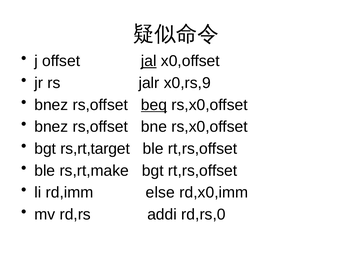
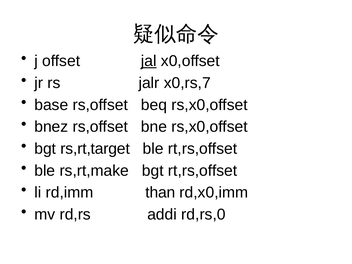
x0,rs,9: x0,rs,9 -> x0,rs,7
bnez at (51, 105): bnez -> base
beq underline: present -> none
else: else -> than
